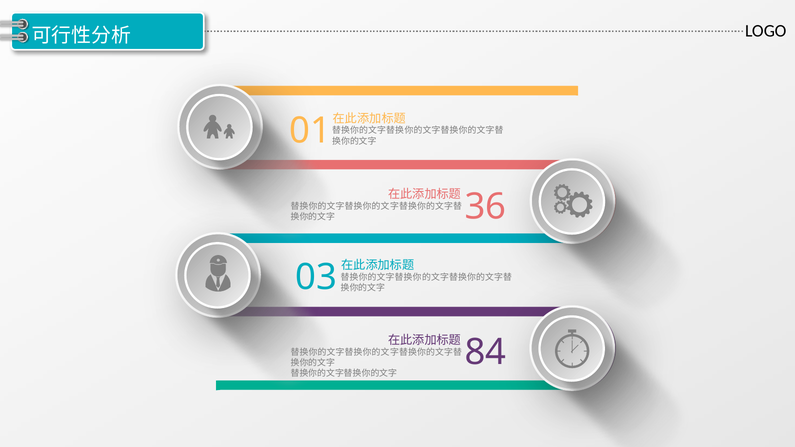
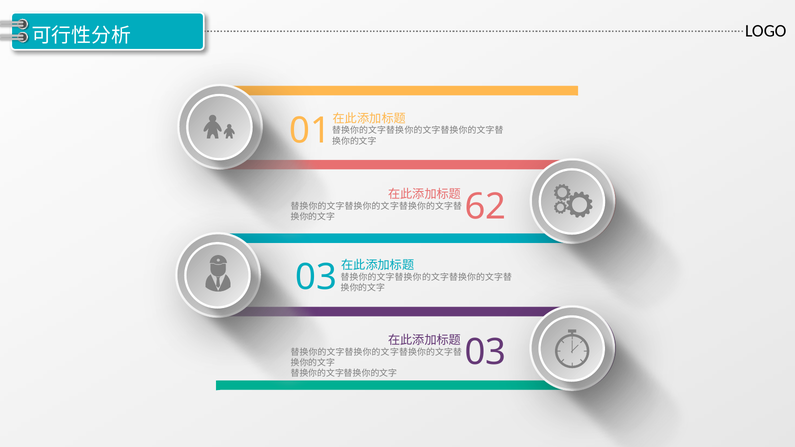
36: 36 -> 62
84 at (485, 353): 84 -> 03
